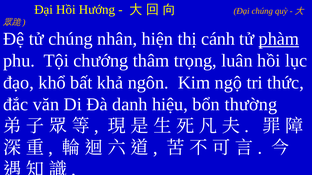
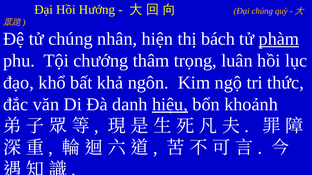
cánh: cánh -> bách
hiệu underline: none -> present
thường: thường -> khoảnh
